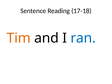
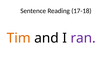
ran colour: blue -> purple
